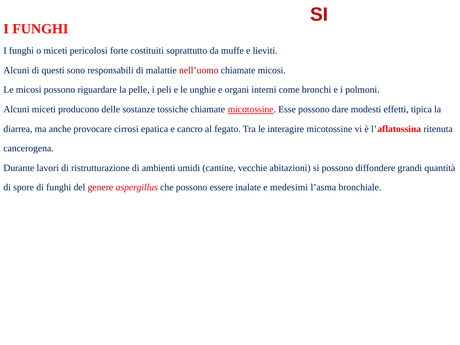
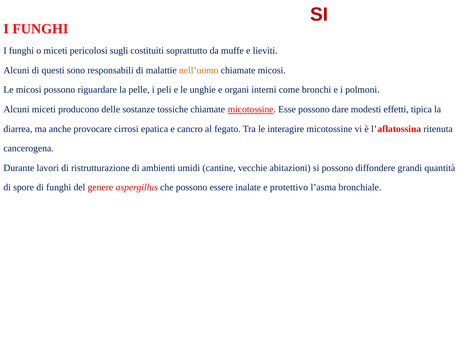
forte: forte -> sugli
nell’uomo colour: red -> orange
medesimi: medesimi -> protettivo
